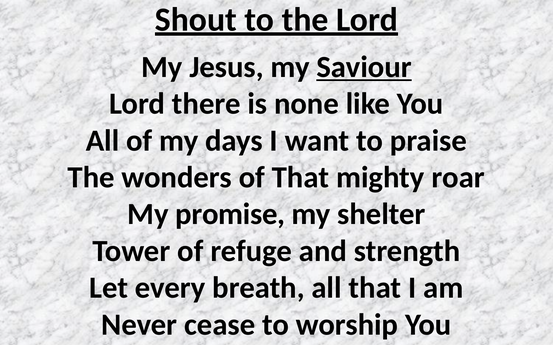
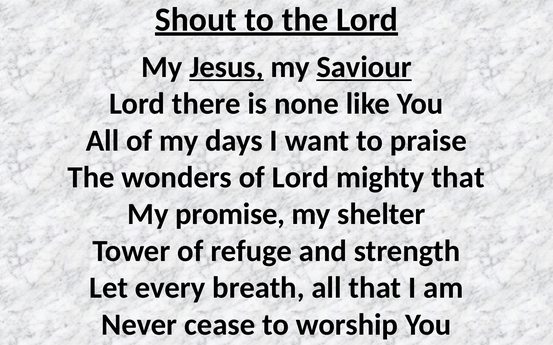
Jesus underline: none -> present
of That: That -> Lord
mighty roar: roar -> that
